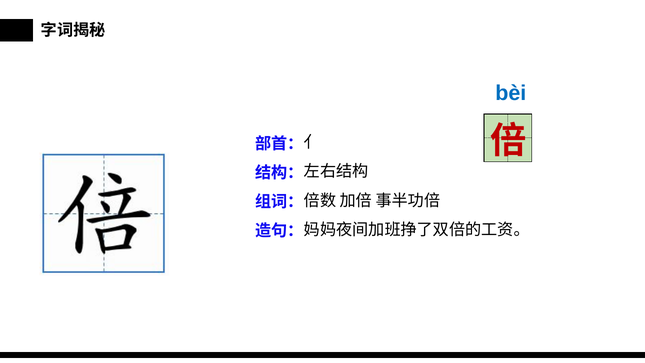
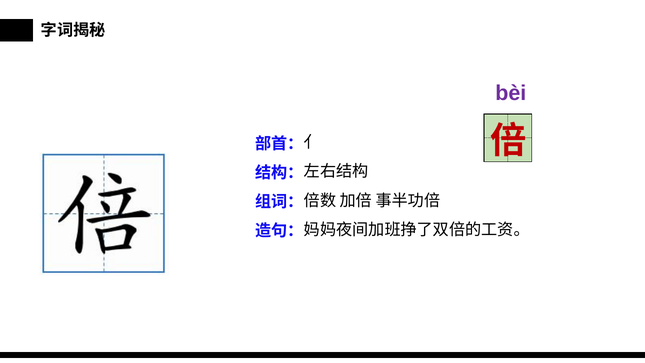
bèi colour: blue -> purple
